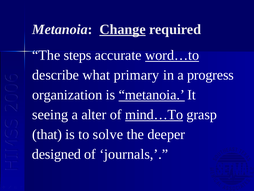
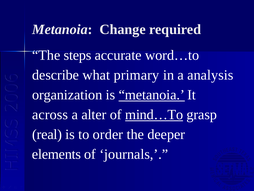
Change underline: present -> none
word…to underline: present -> none
progress: progress -> analysis
seeing: seeing -> across
that: that -> real
solve: solve -> order
designed: designed -> elements
